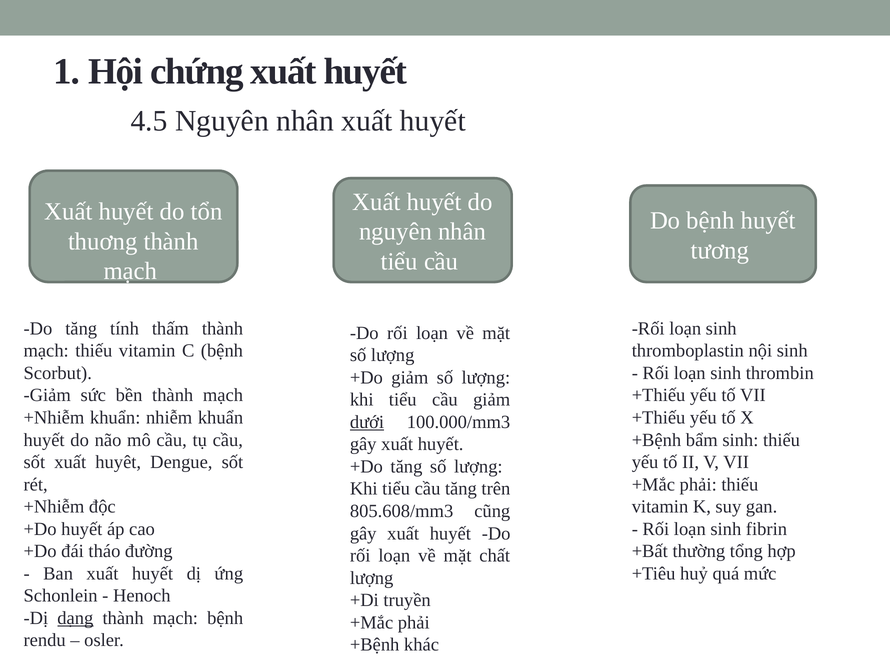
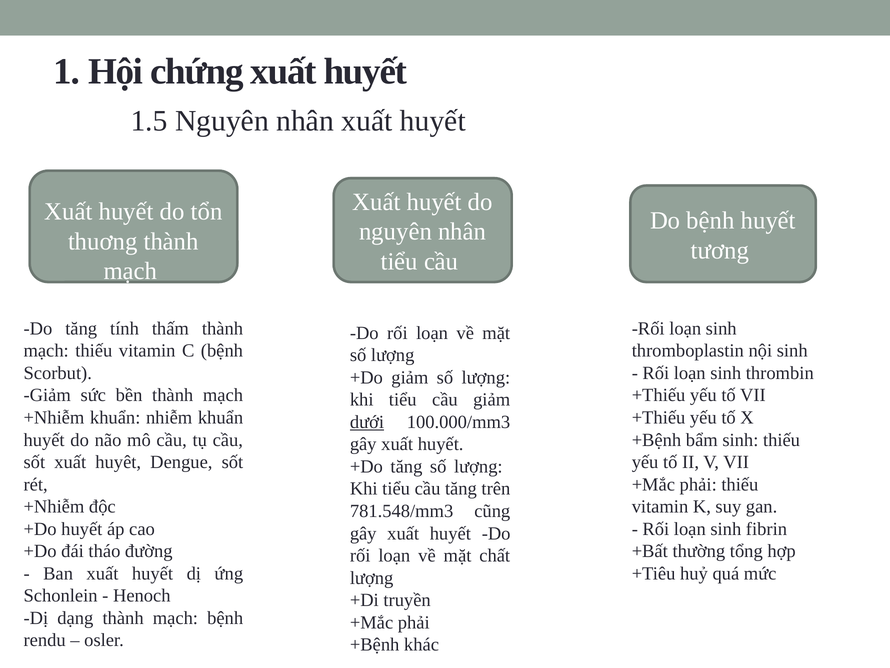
4.5: 4.5 -> 1.5
805.608/mm3: 805.608/mm3 -> 781.548/mm3
dạng underline: present -> none
